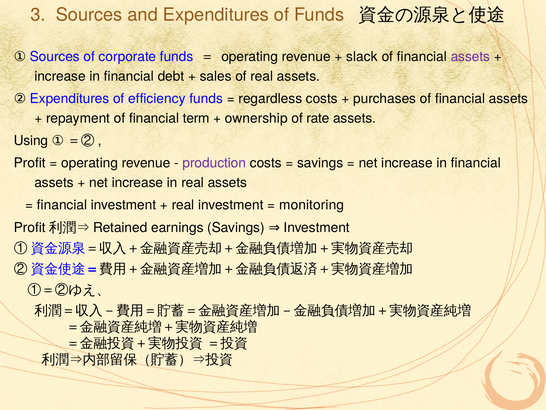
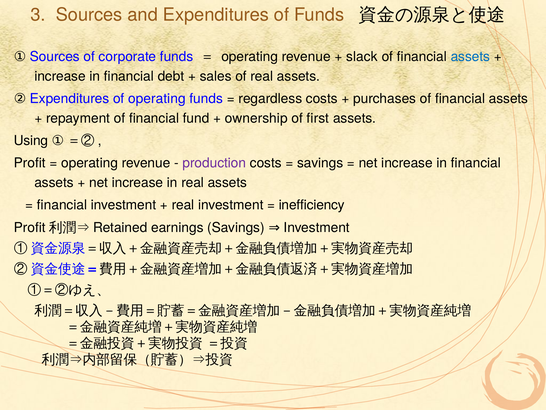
assets at (470, 56) colour: purple -> blue
of efficiency: efficiency -> operating
term: term -> fund
rate: rate -> first
monitoring: monitoring -> inefficiency
